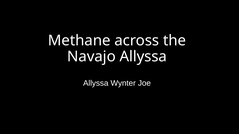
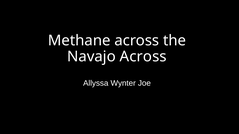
Navajo Allyssa: Allyssa -> Across
